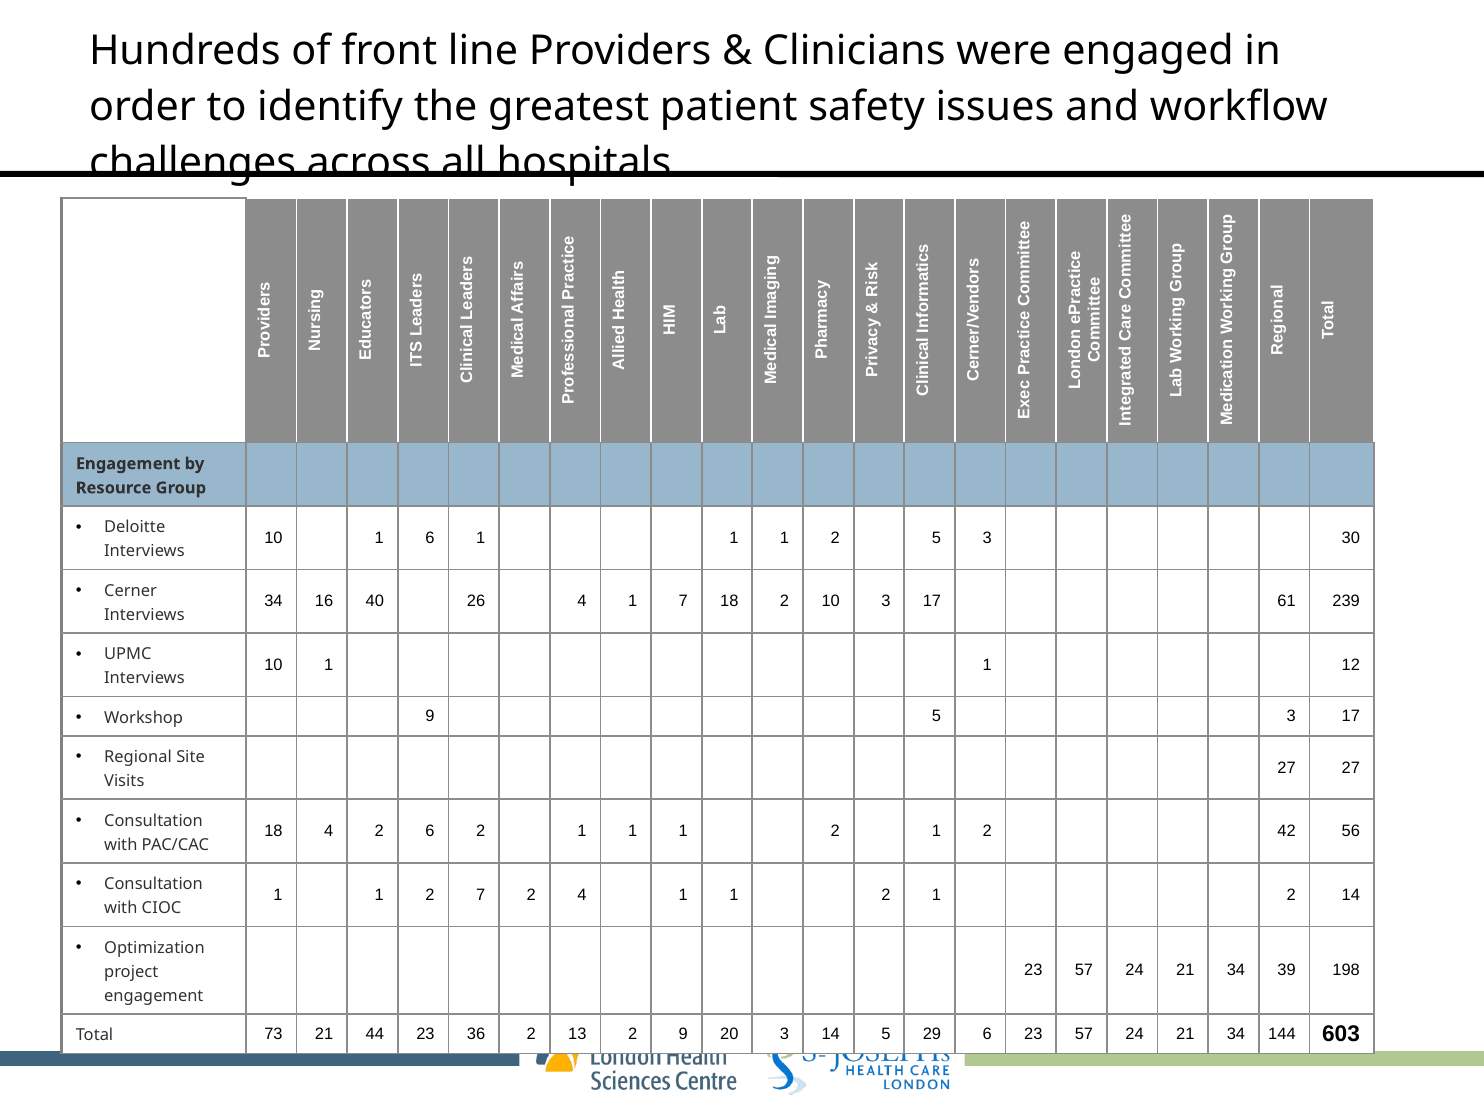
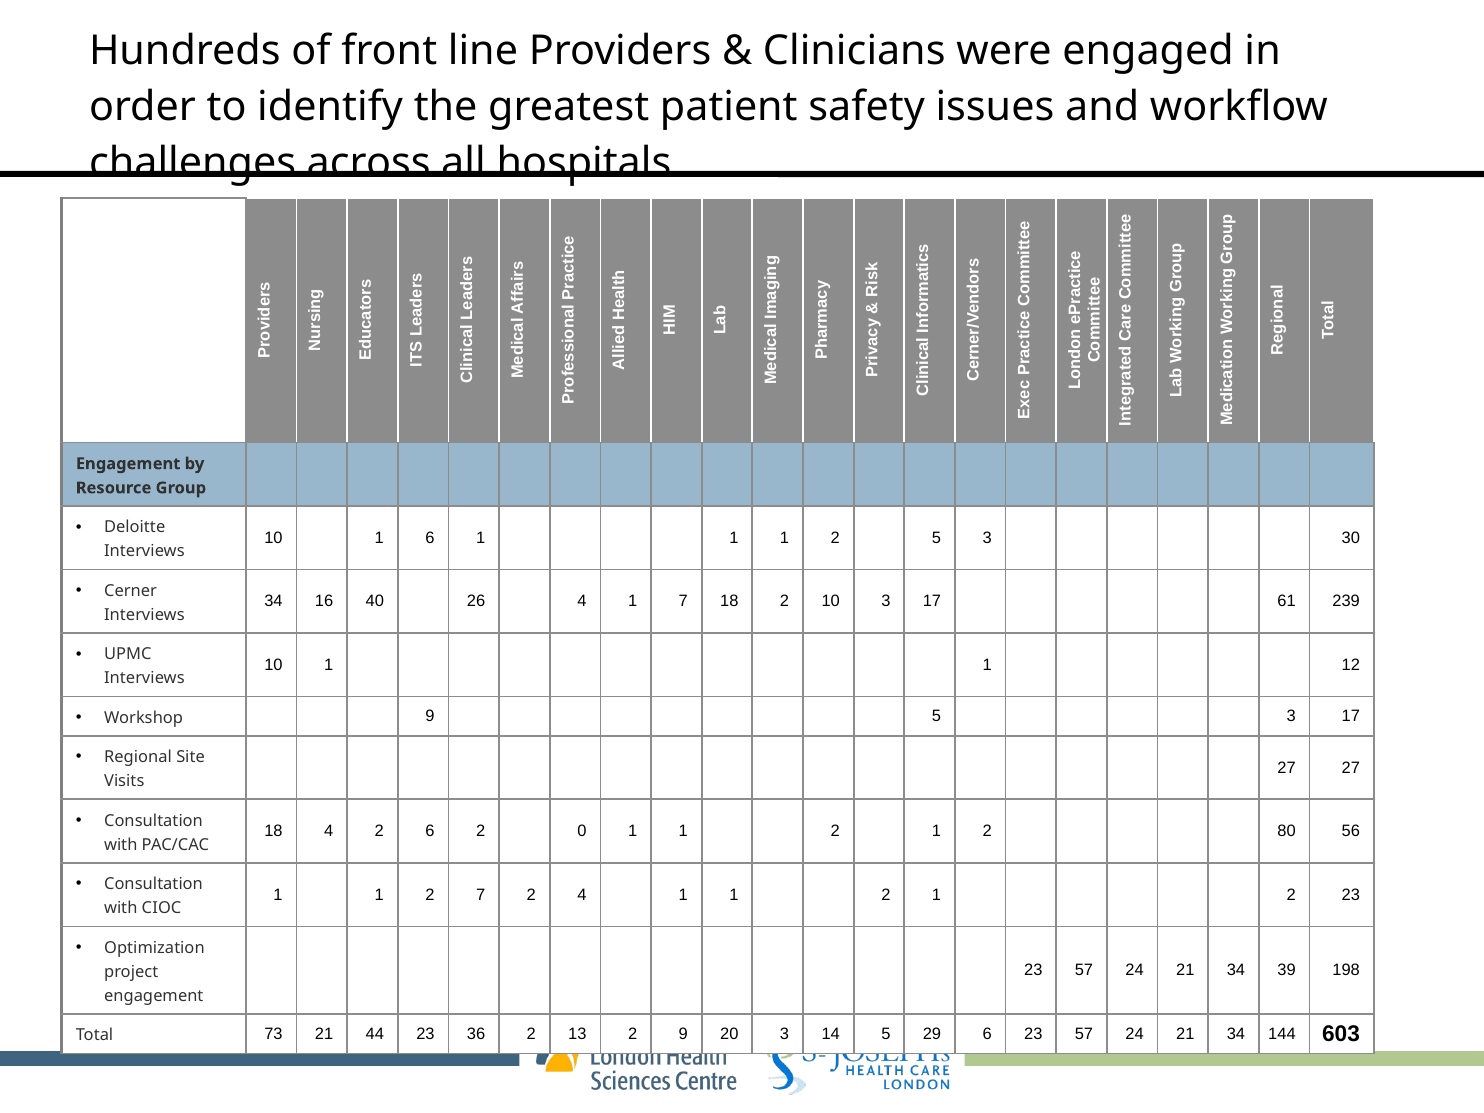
6 2 1: 1 -> 0
42: 42 -> 80
2 14: 14 -> 23
